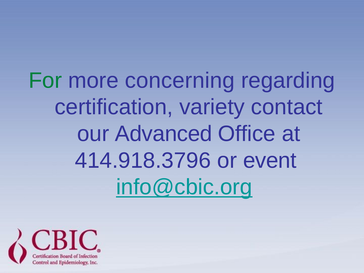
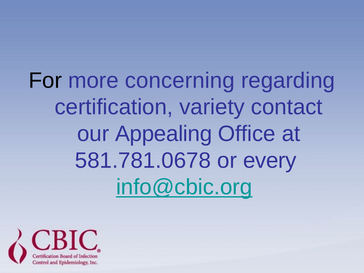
For colour: green -> black
Advanced: Advanced -> Appealing
414.918.3796: 414.918.3796 -> 581.781.0678
event: event -> every
